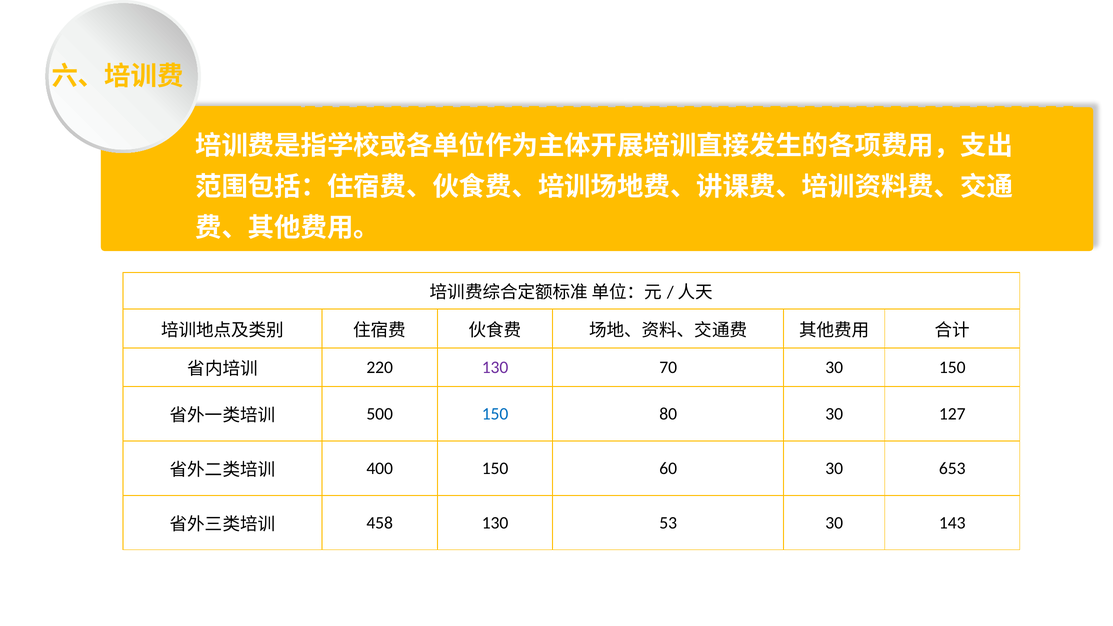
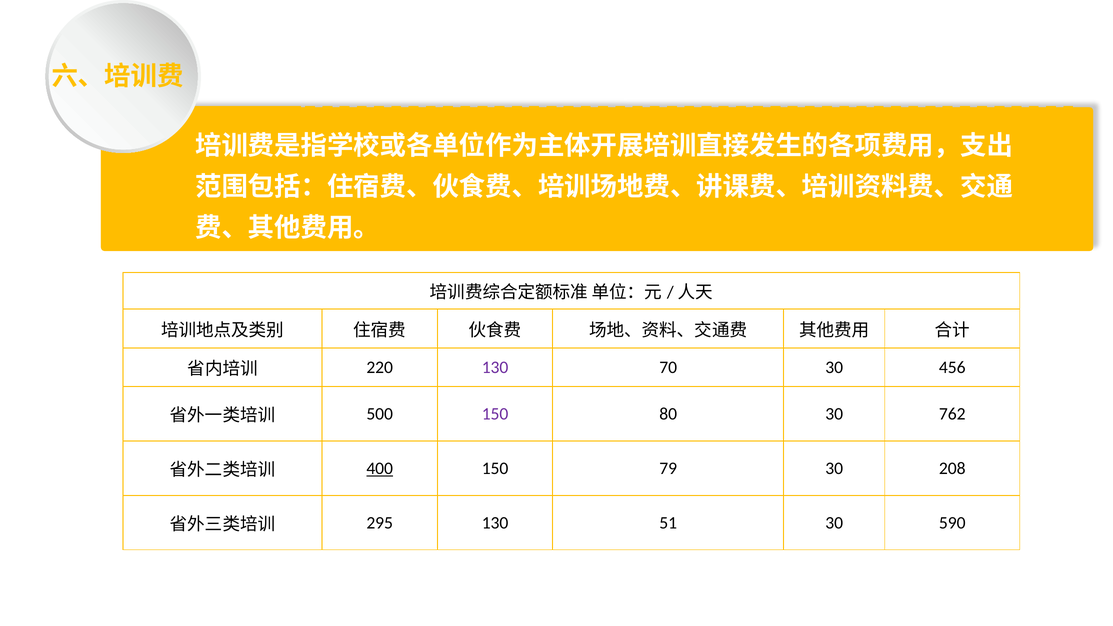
30 150: 150 -> 456
150 at (495, 414) colour: blue -> purple
127: 127 -> 762
400 underline: none -> present
60: 60 -> 79
653: 653 -> 208
458: 458 -> 295
53: 53 -> 51
143: 143 -> 590
